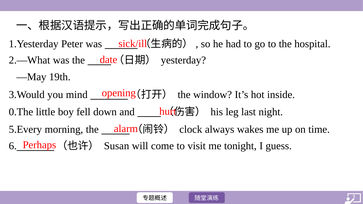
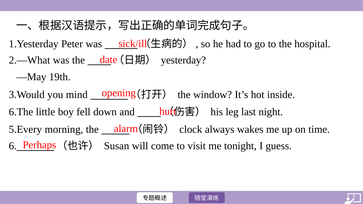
0.The: 0.The -> 6.The
